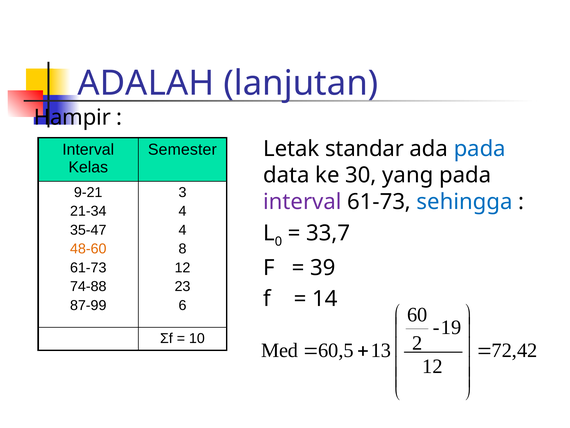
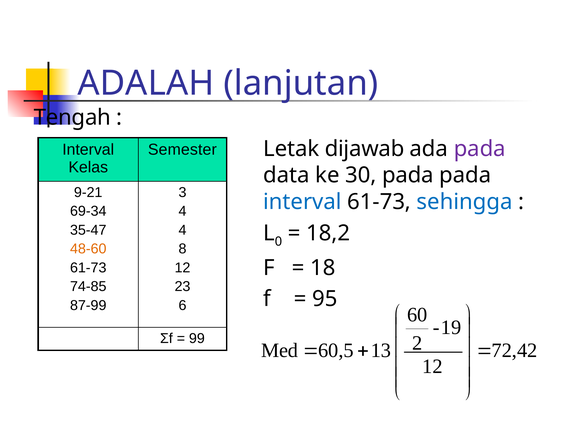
Hampir: Hampir -> Tengah
standar: standar -> dijawab
pada at (480, 149) colour: blue -> purple
30 yang: yang -> pada
interval at (302, 202) colour: purple -> blue
21-34: 21-34 -> 69-34
33,7: 33,7 -> 18,2
39: 39 -> 18
74-88: 74-88 -> 74-85
14: 14 -> 95
10: 10 -> 99
